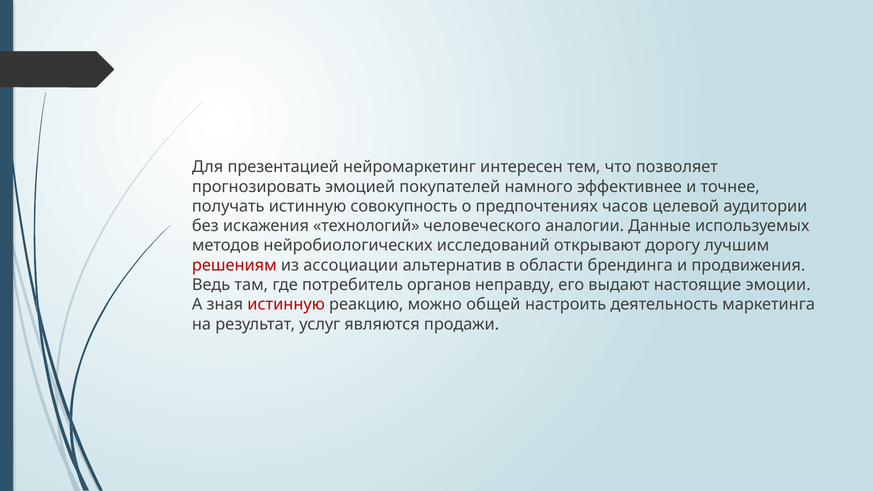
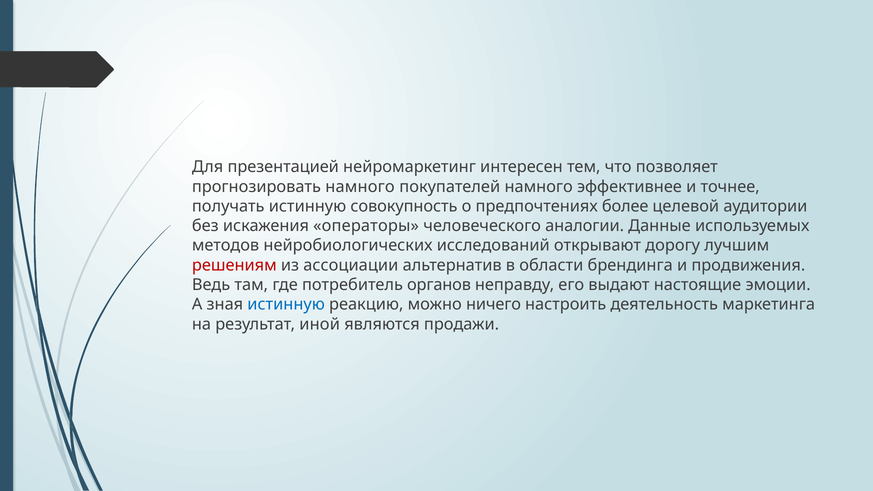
прогнозировать эмоцией: эмоцией -> намного
часов: часов -> более
технологий: технологий -> операторы
истинную at (286, 305) colour: red -> blue
общей: общей -> ничего
услуг: услуг -> иной
